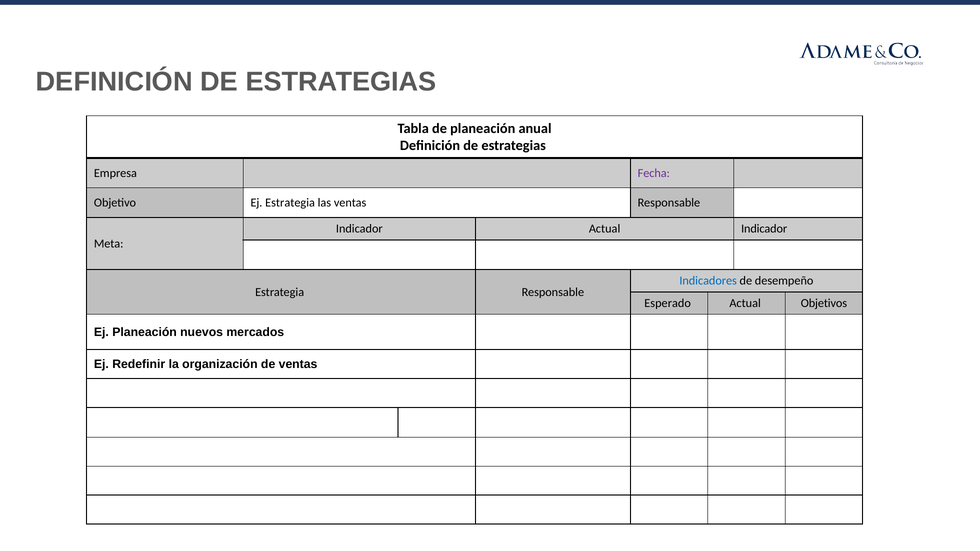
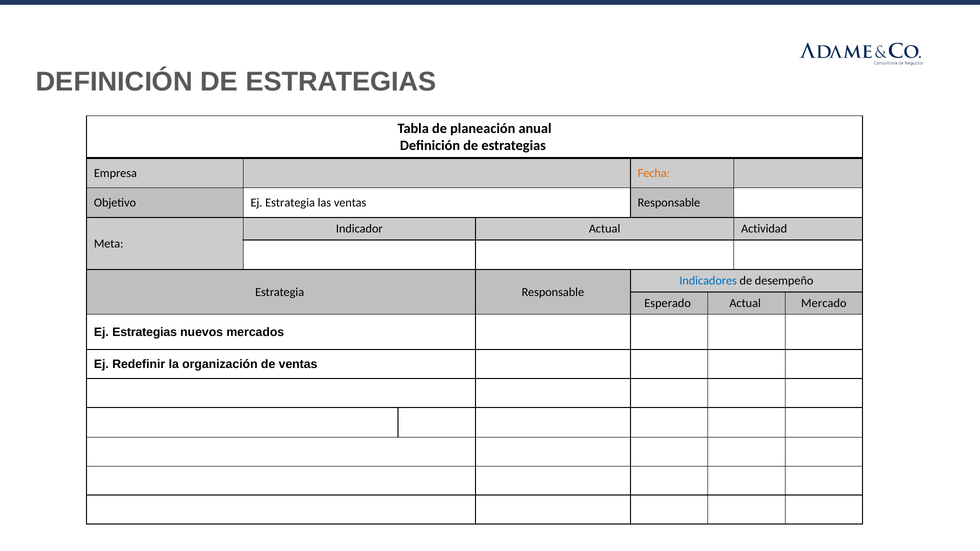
Fecha colour: purple -> orange
Actual Indicador: Indicador -> Actividad
Objetivos: Objetivos -> Mercado
Ej Planeación: Planeación -> Estrategias
